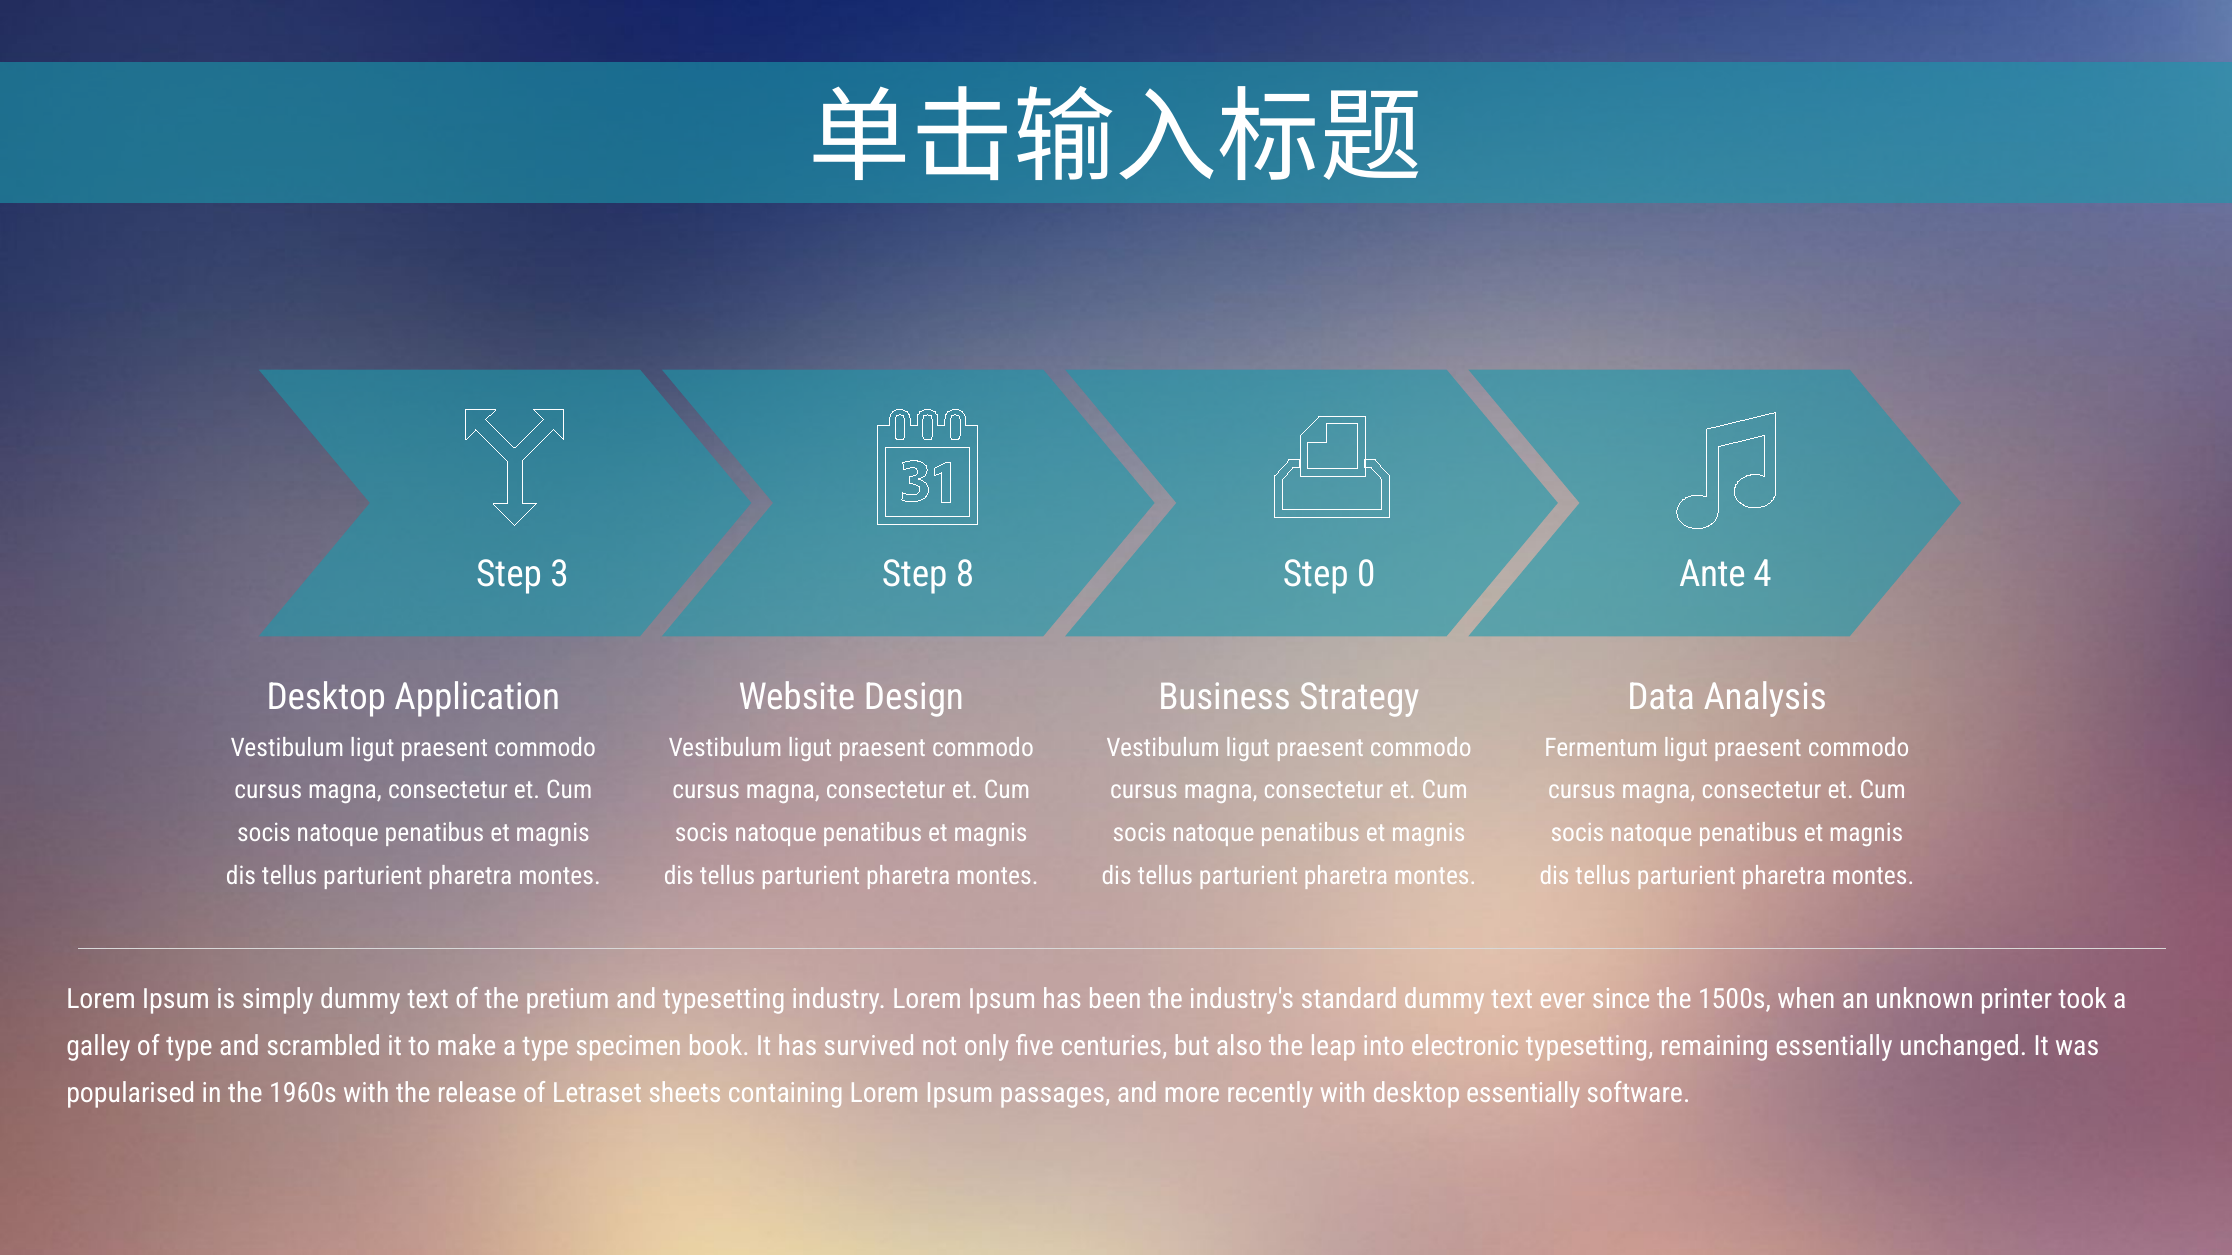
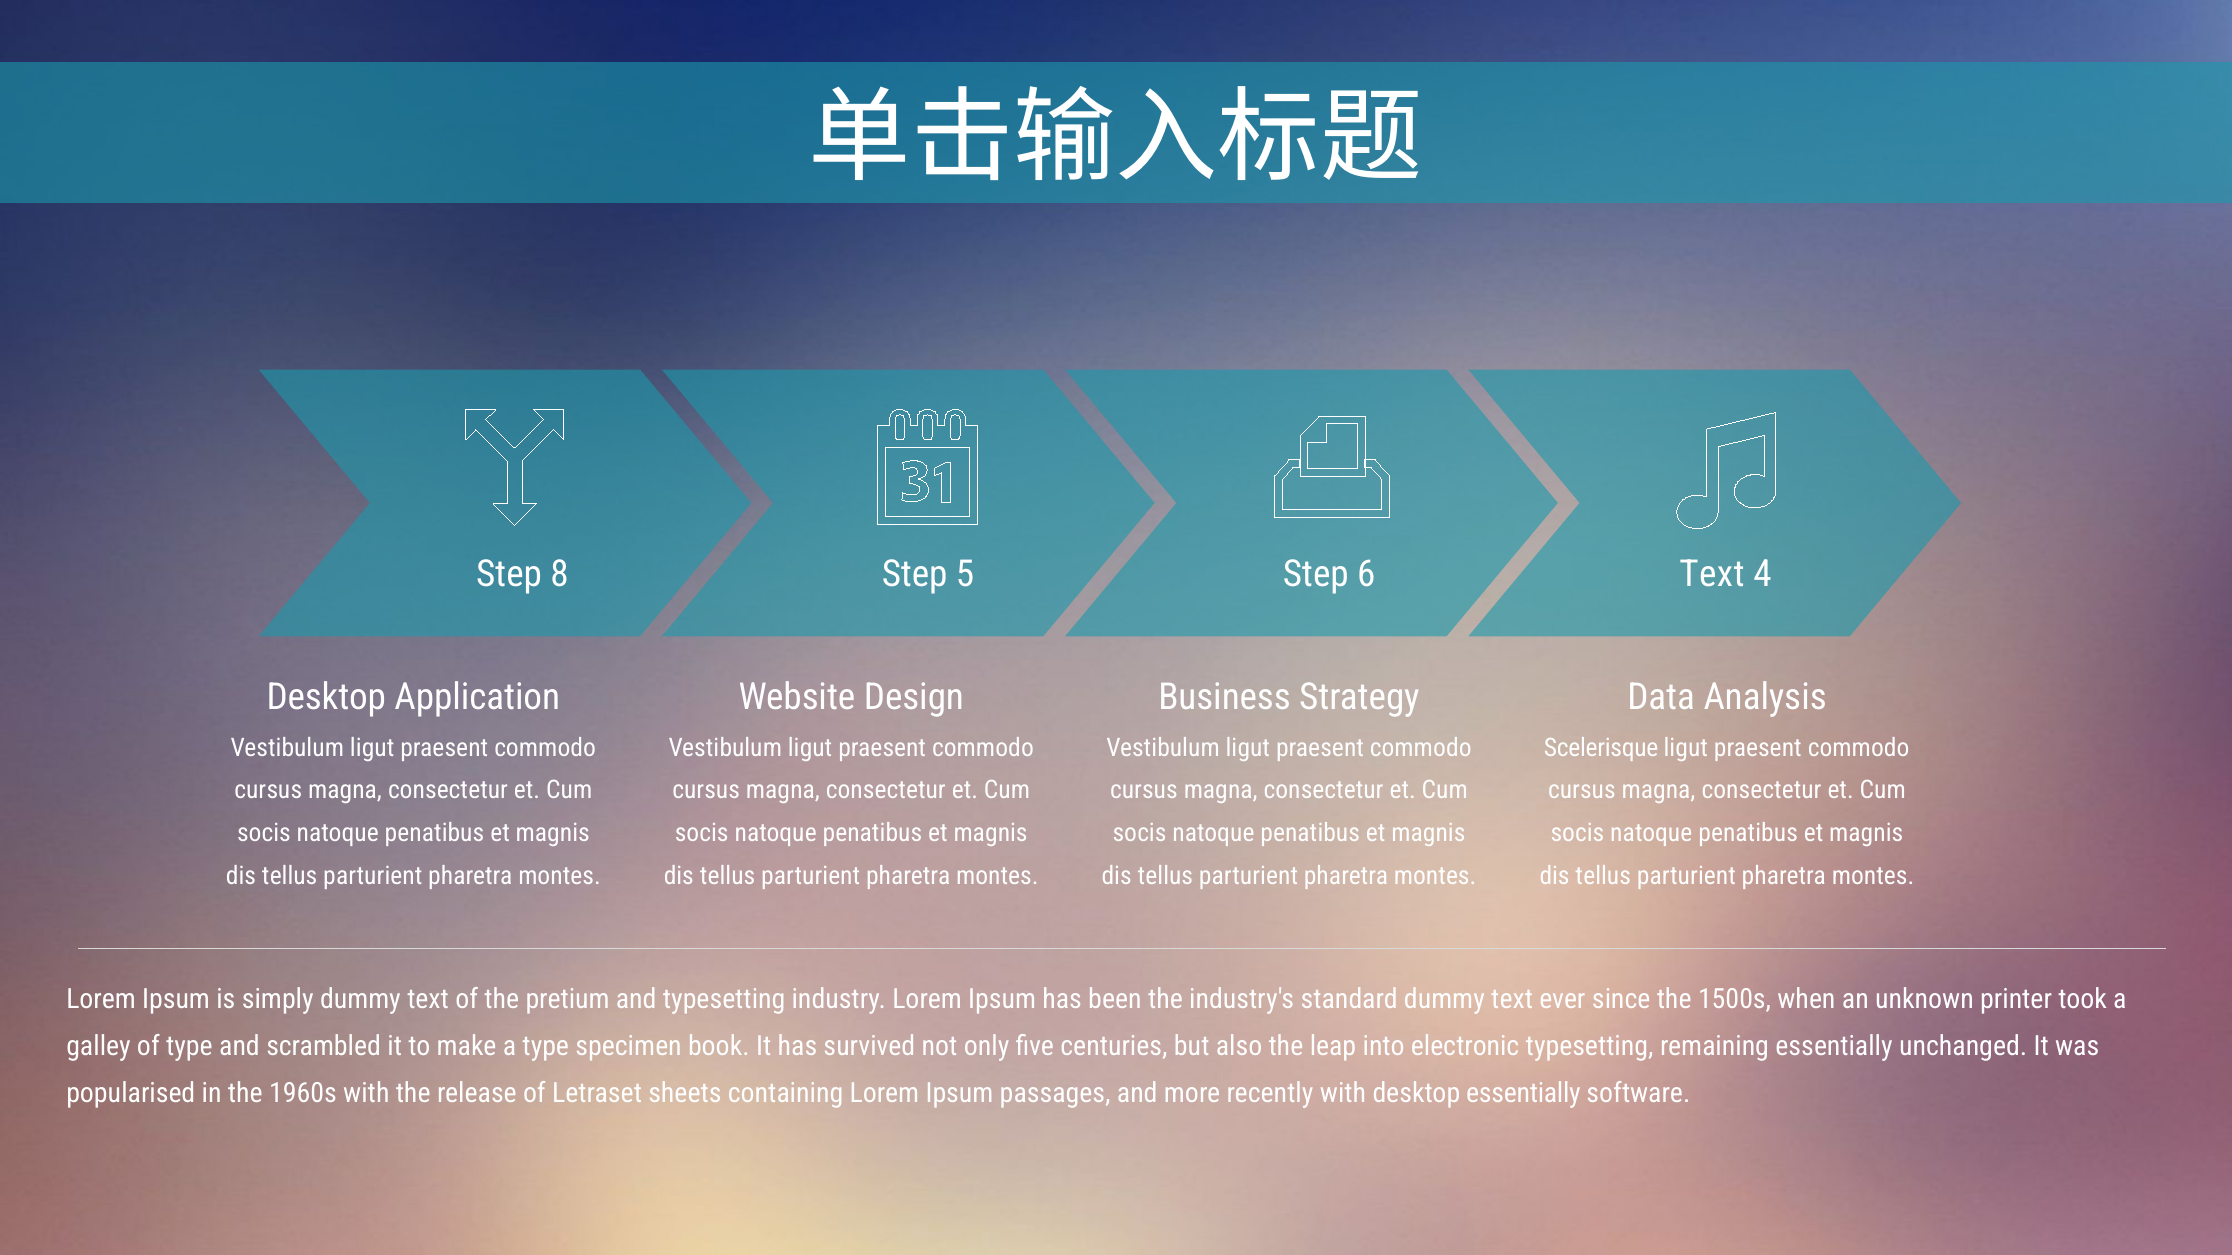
3: 3 -> 8
8: 8 -> 5
0: 0 -> 6
Ante at (1712, 575): Ante -> Text
Fermentum: Fermentum -> Scelerisque
